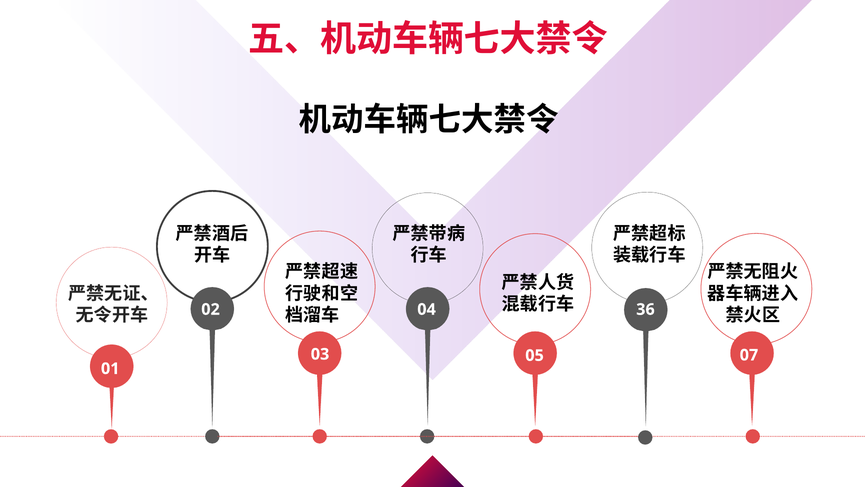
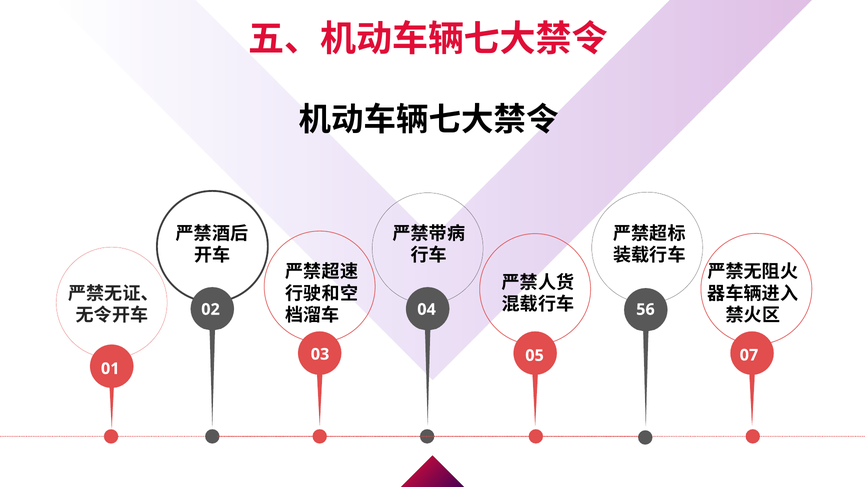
36: 36 -> 56
